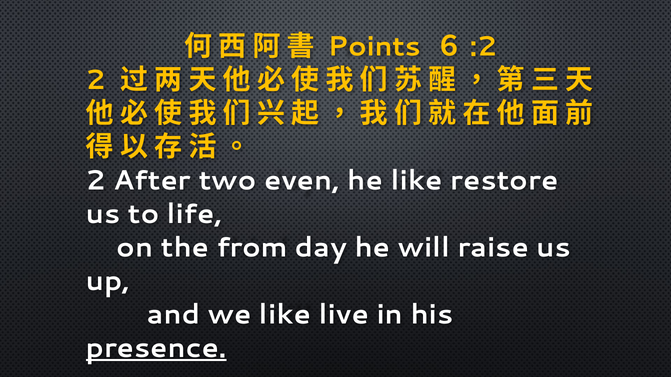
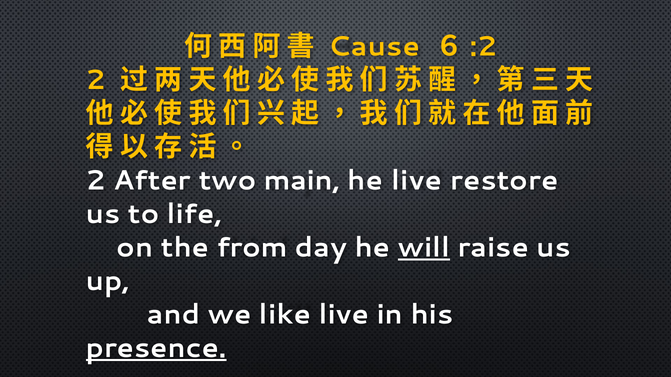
Points: Points -> Cause
even: even -> main
he like: like -> live
will underline: none -> present
